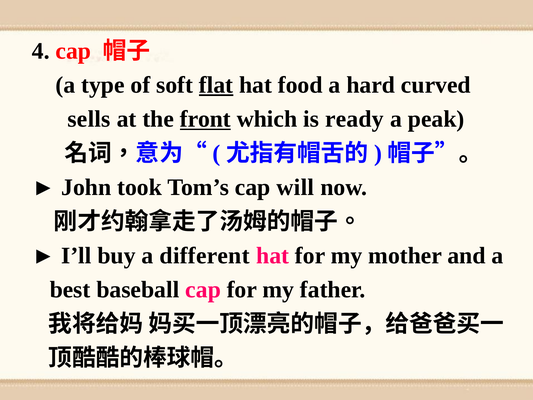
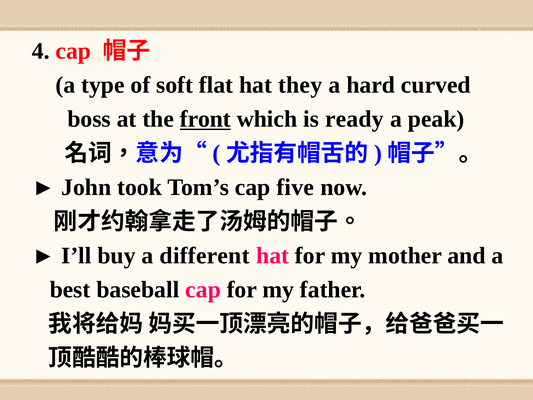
flat underline: present -> none
food: food -> they
sells: sells -> boss
will: will -> five
